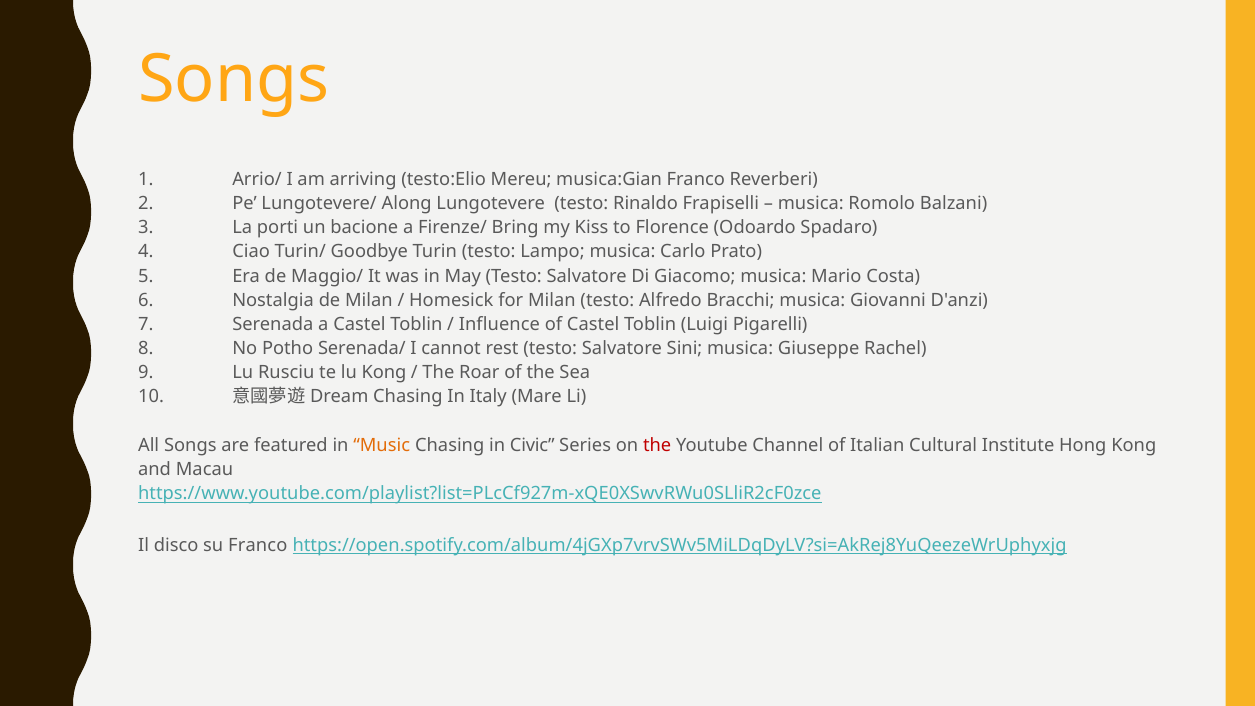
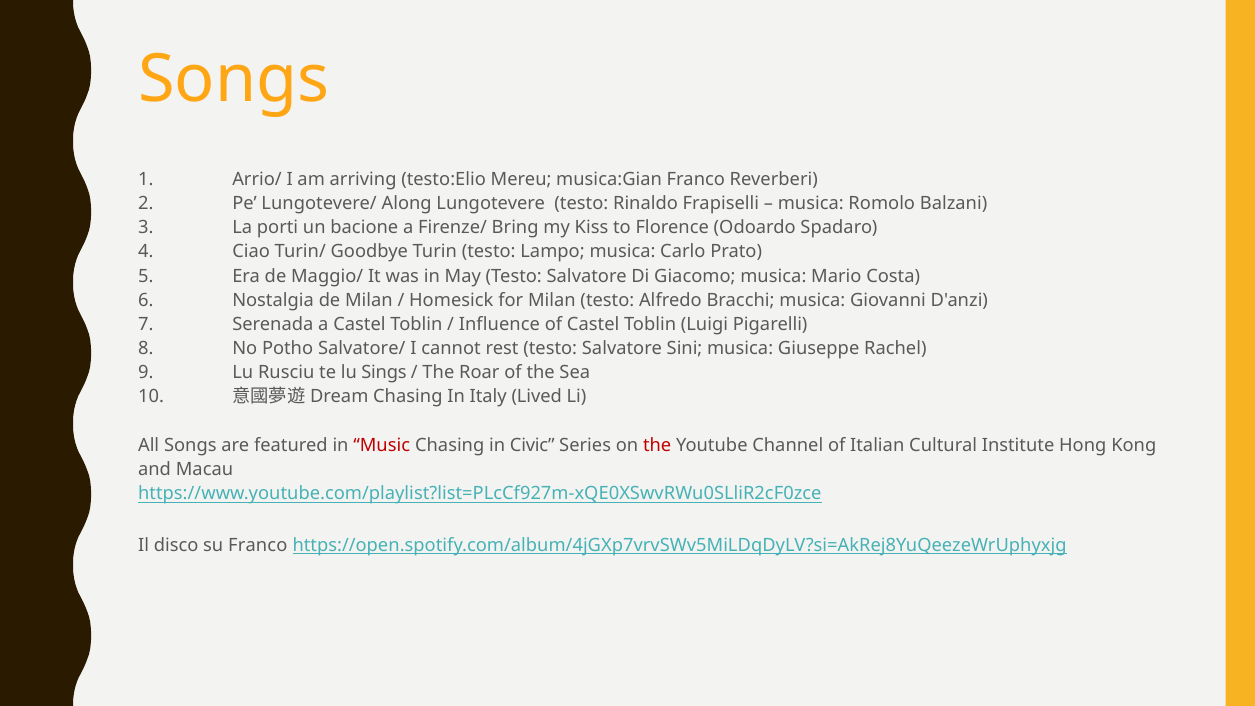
Serenada/: Serenada/ -> Salvatore/
lu Kong: Kong -> Sings
Mare: Mare -> Lived
Music colour: orange -> red
